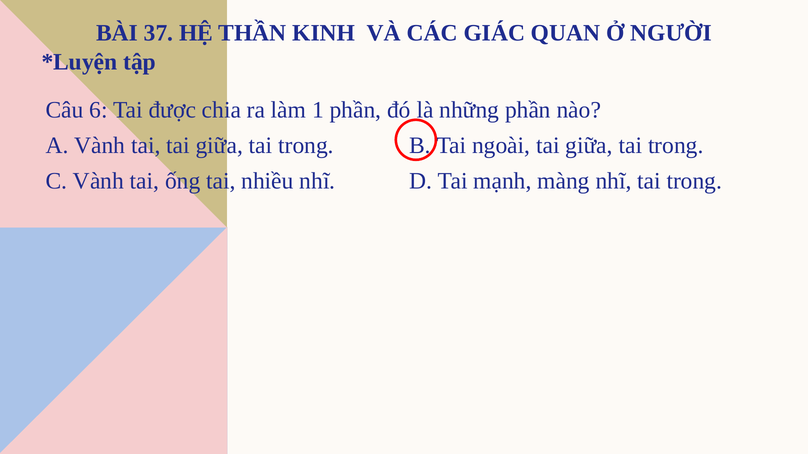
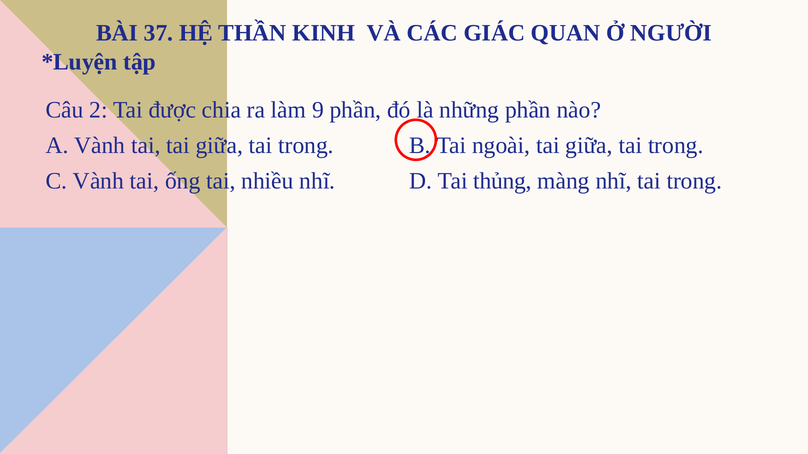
6: 6 -> 2
1: 1 -> 9
mạnh: mạnh -> thủng
